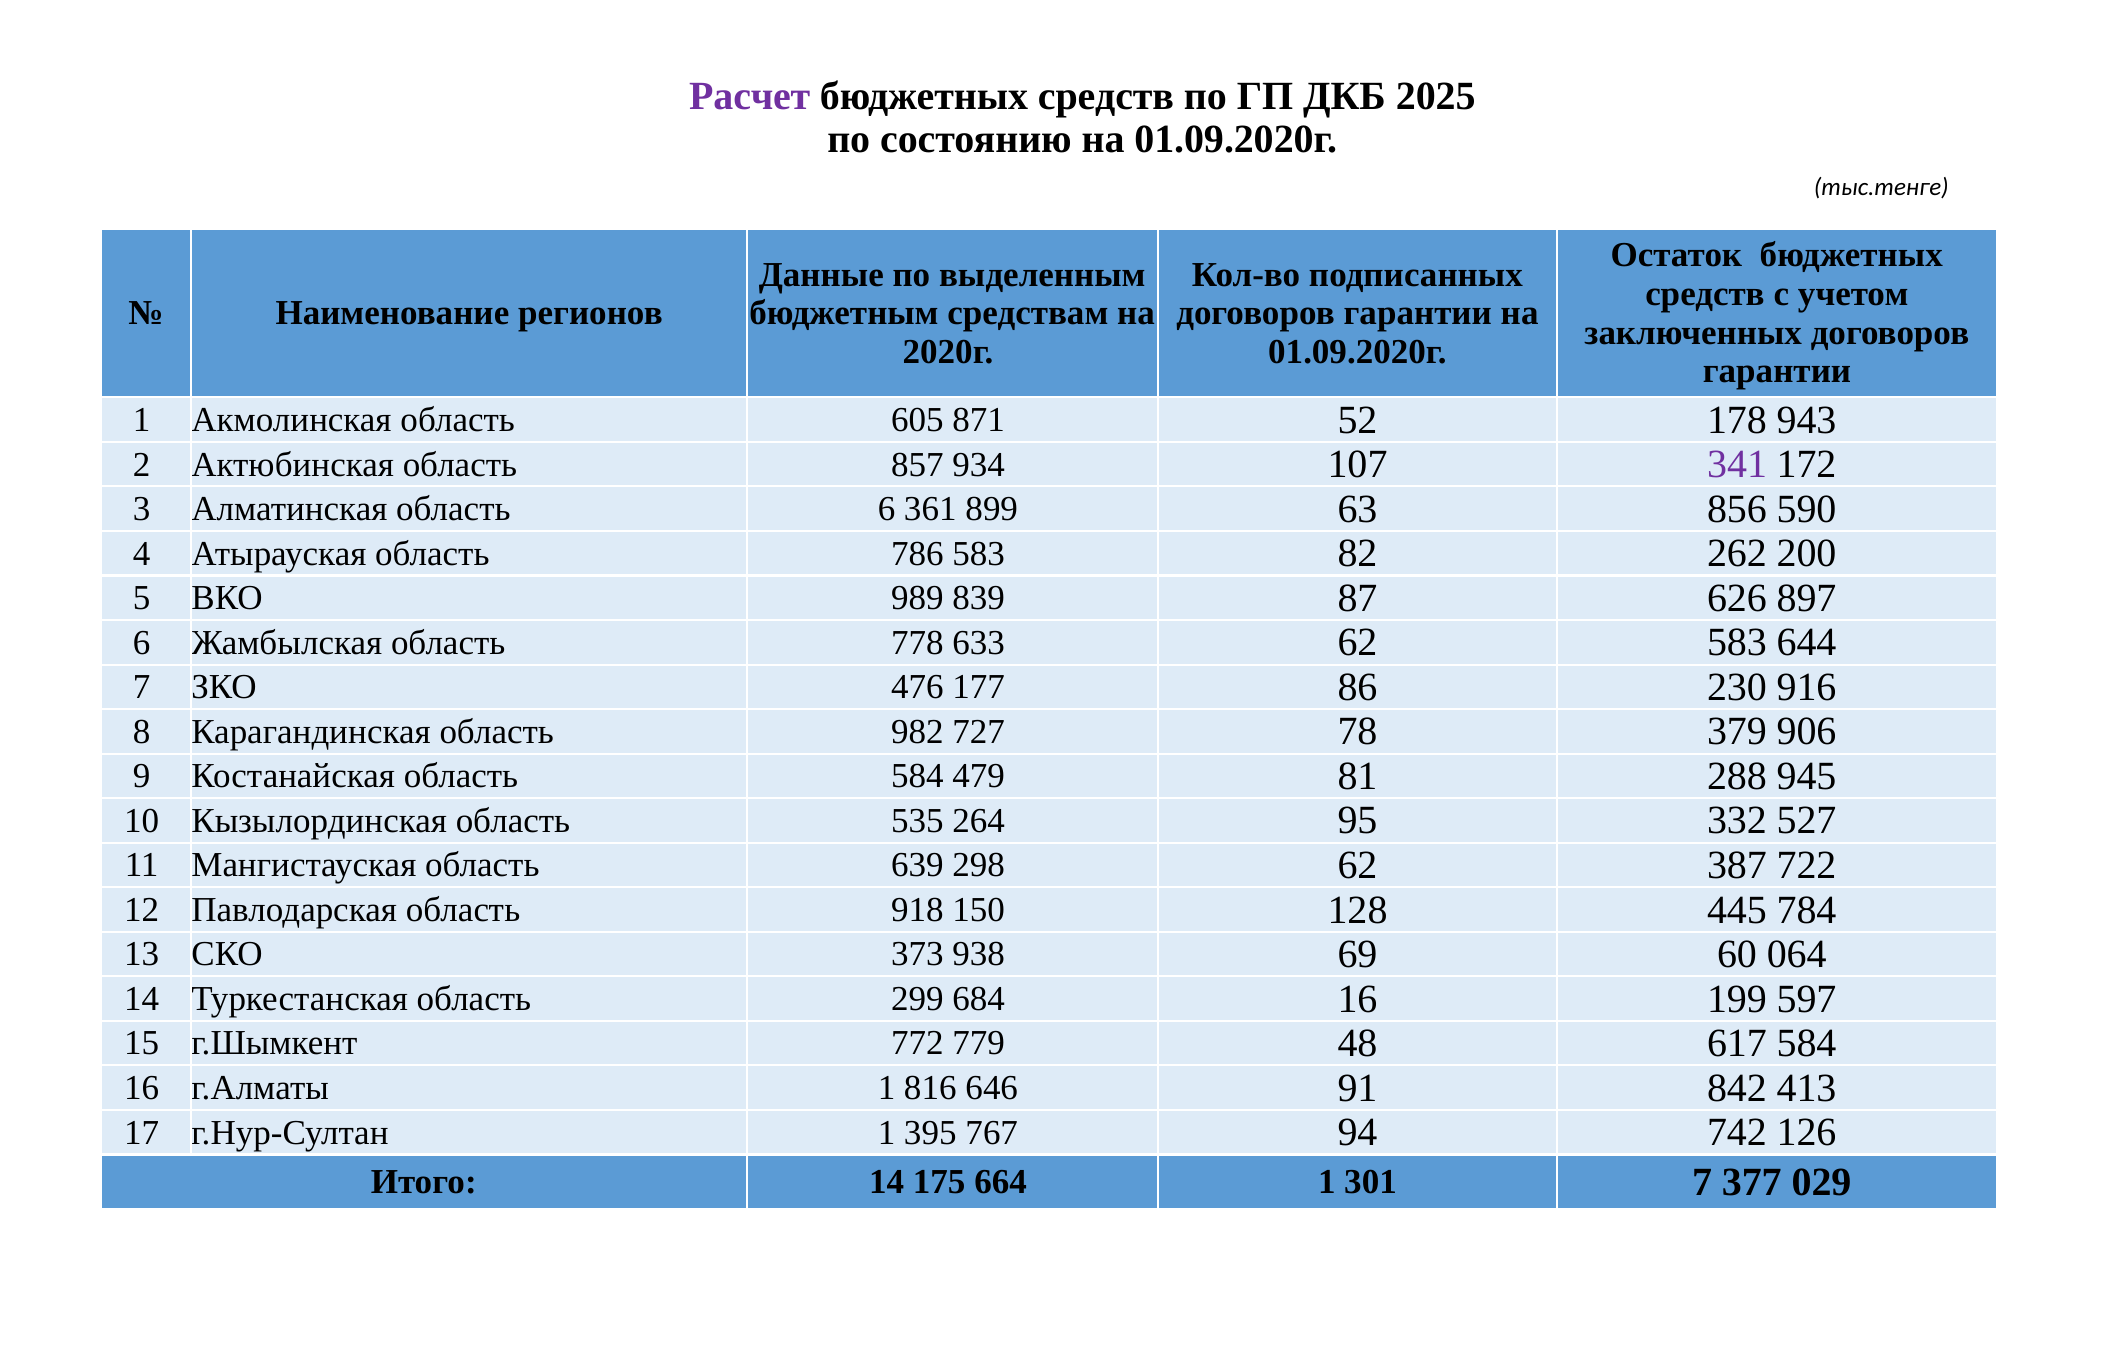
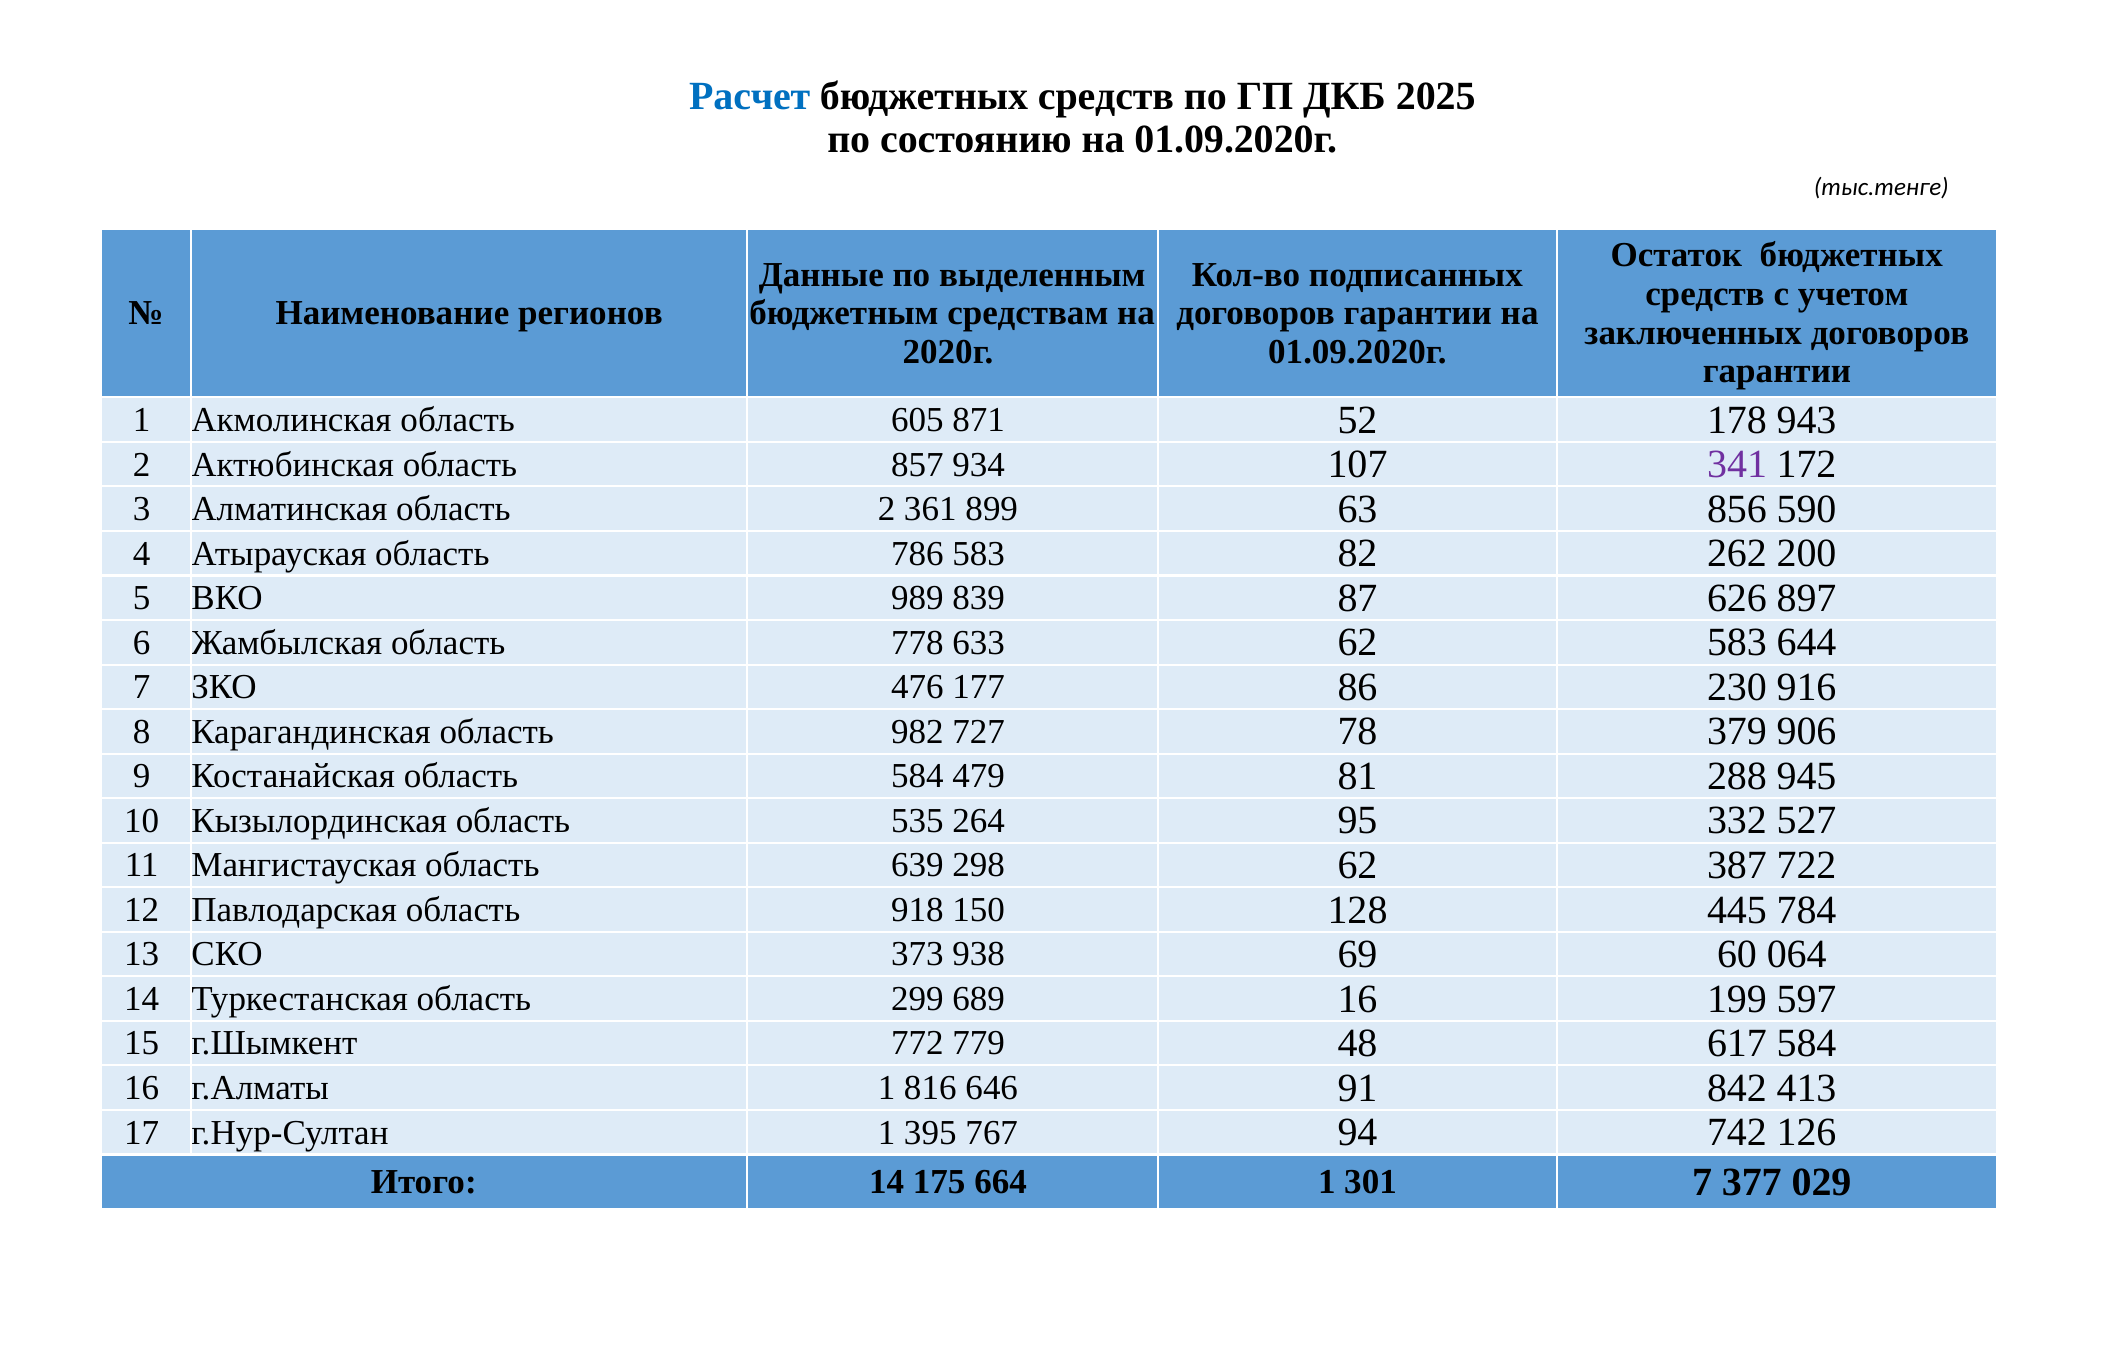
Расчет colour: purple -> blue
область 6: 6 -> 2
684: 684 -> 689
